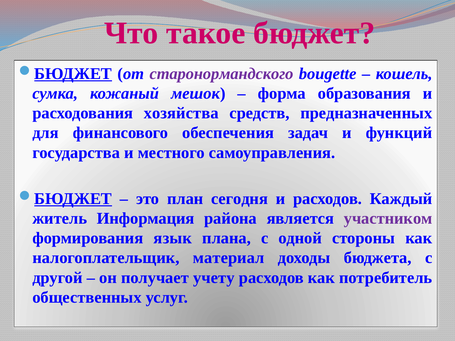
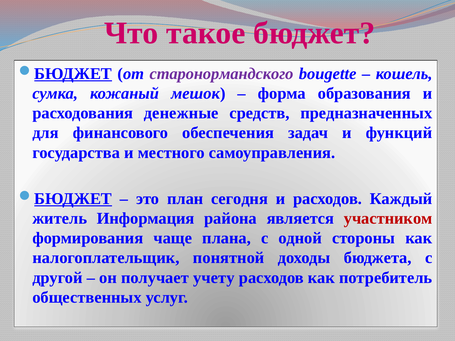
хозяйства: хозяйства -> денежные
участником colour: purple -> red
язык: язык -> чаще
материал: материал -> понятной
